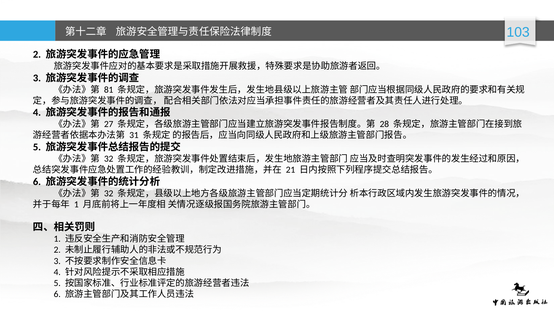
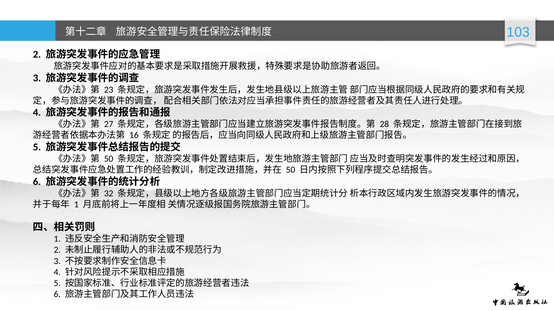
81: 81 -> 23
31: 31 -> 16
32 at (109, 159): 32 -> 50
21 at (291, 170): 21 -> 50
